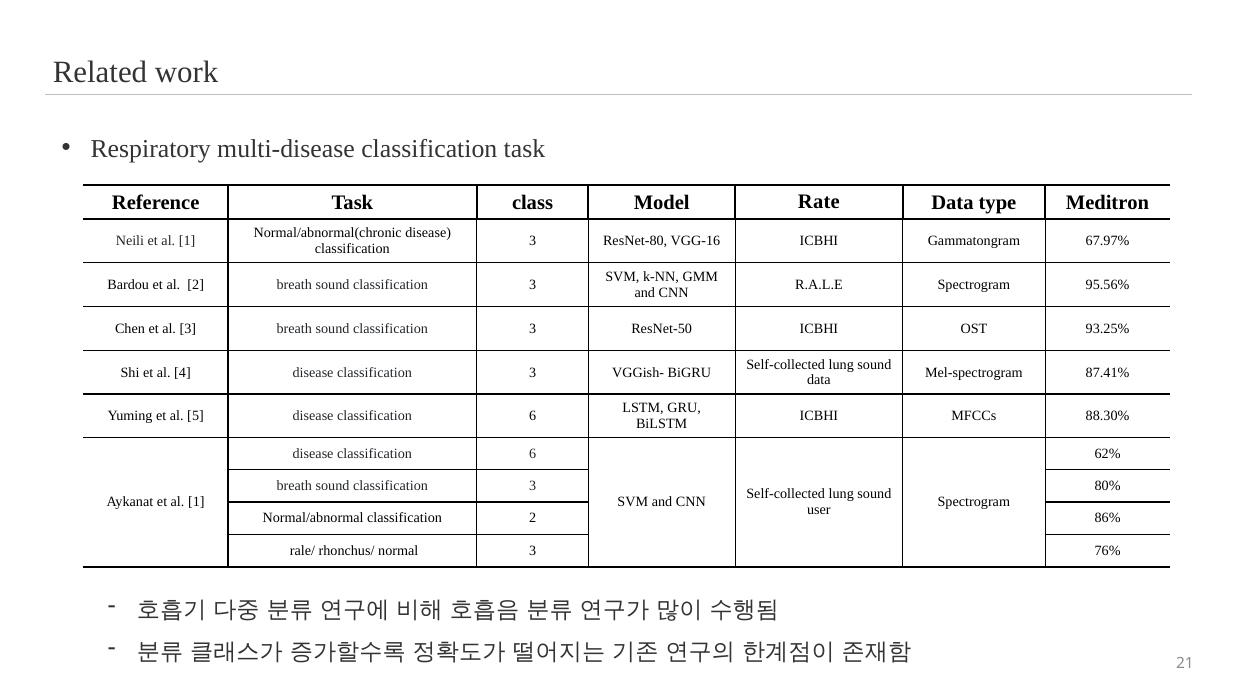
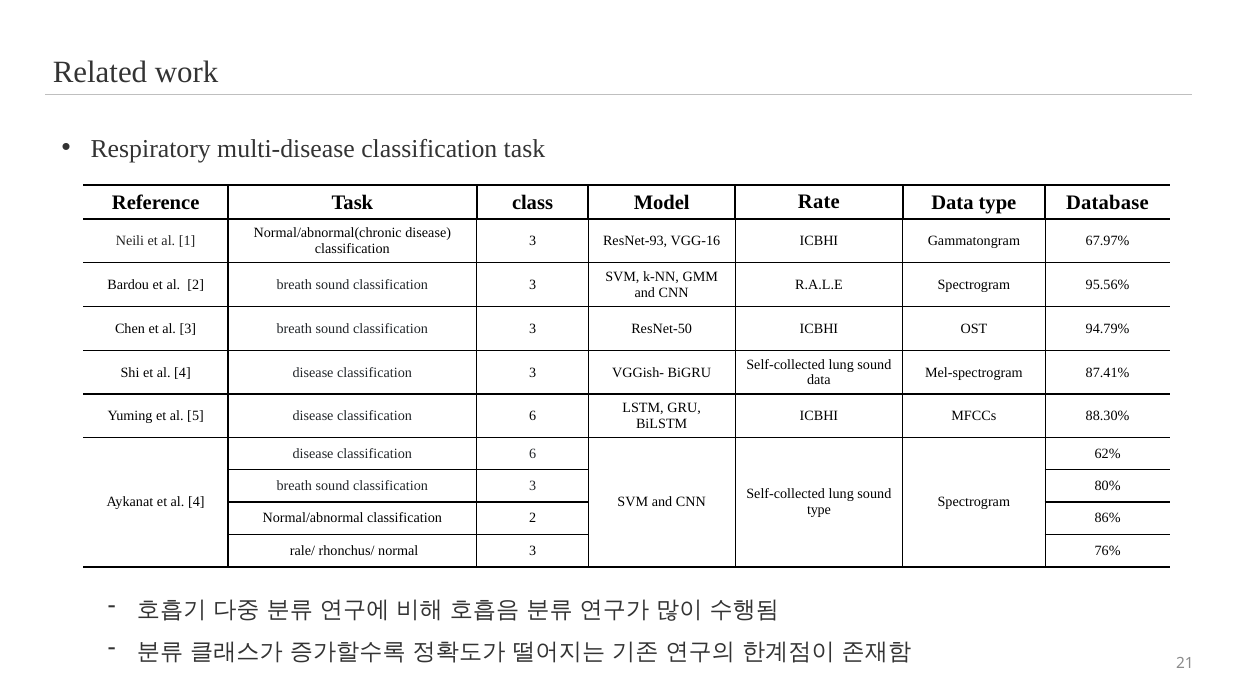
Meditron: Meditron -> Database
ResNet-80: ResNet-80 -> ResNet-93
93.25%: 93.25% -> 94.79%
Aykanat et al 1: 1 -> 4
user at (819, 510): user -> type
